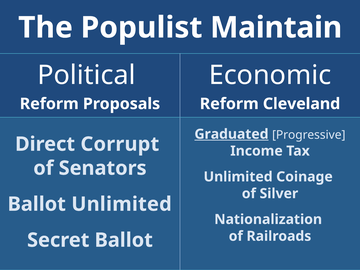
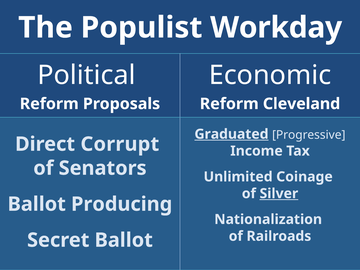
Maintain: Maintain -> Workday
Silver underline: none -> present
Ballot Unlimited: Unlimited -> Producing
